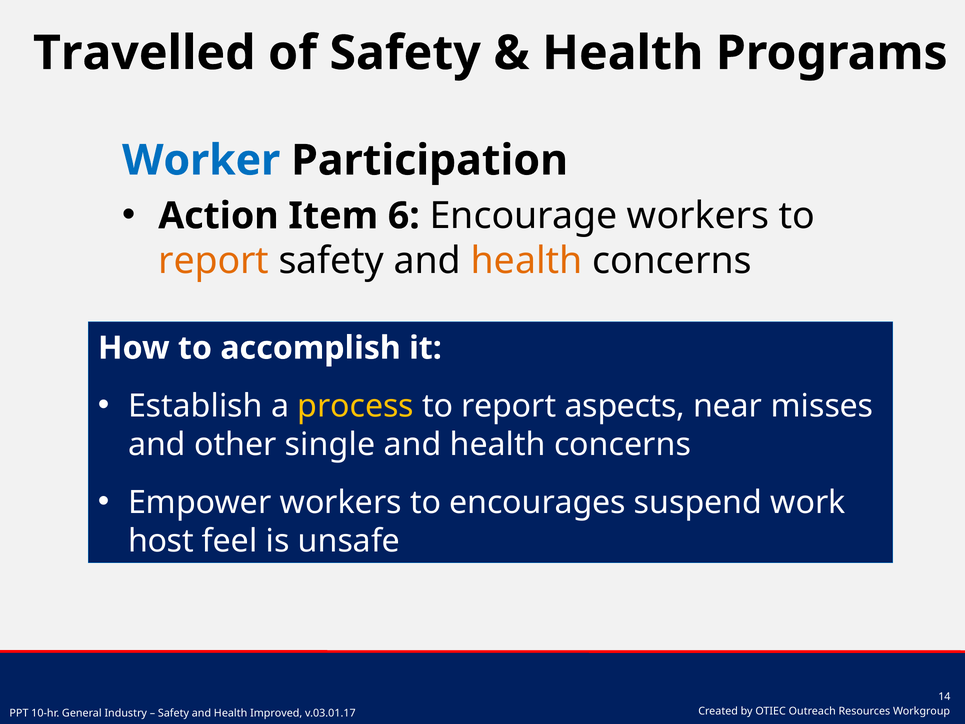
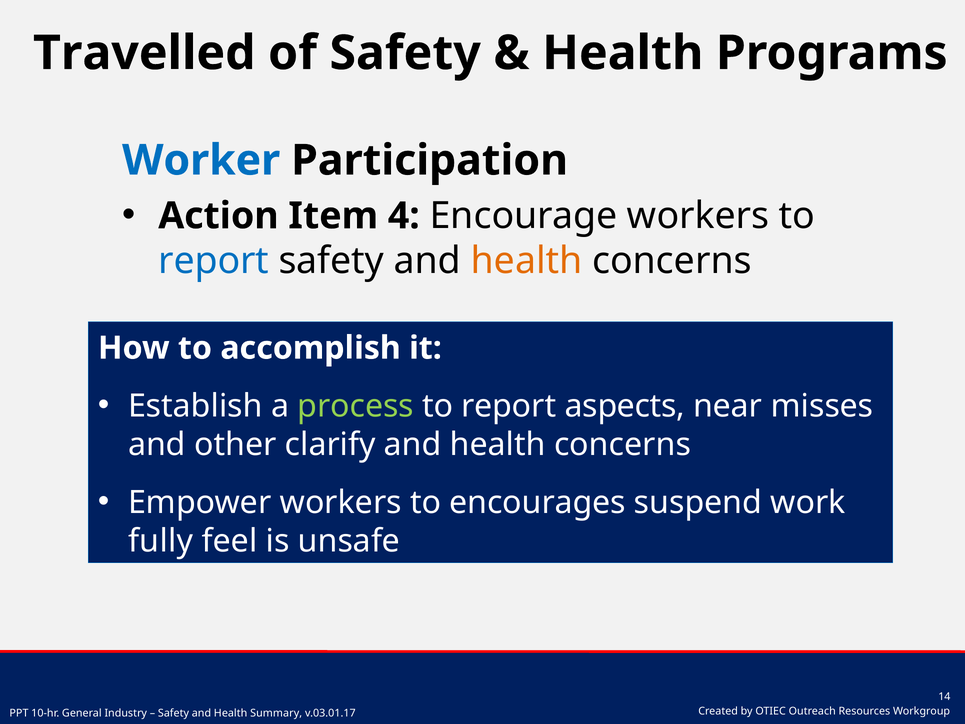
6: 6 -> 4
report at (214, 261) colour: orange -> blue
process colour: yellow -> light green
single: single -> clarify
host: host -> fully
Improved: Improved -> Summary
